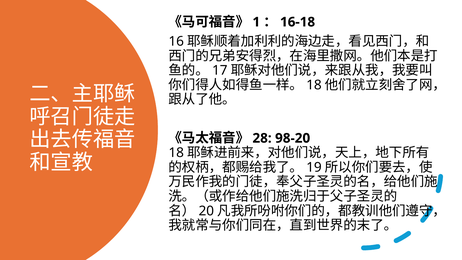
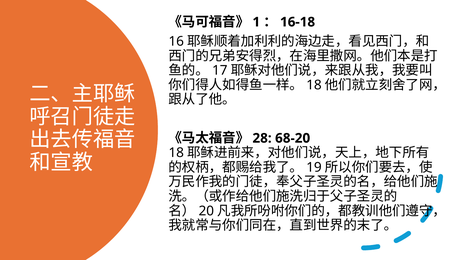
98-20: 98-20 -> 68-20
